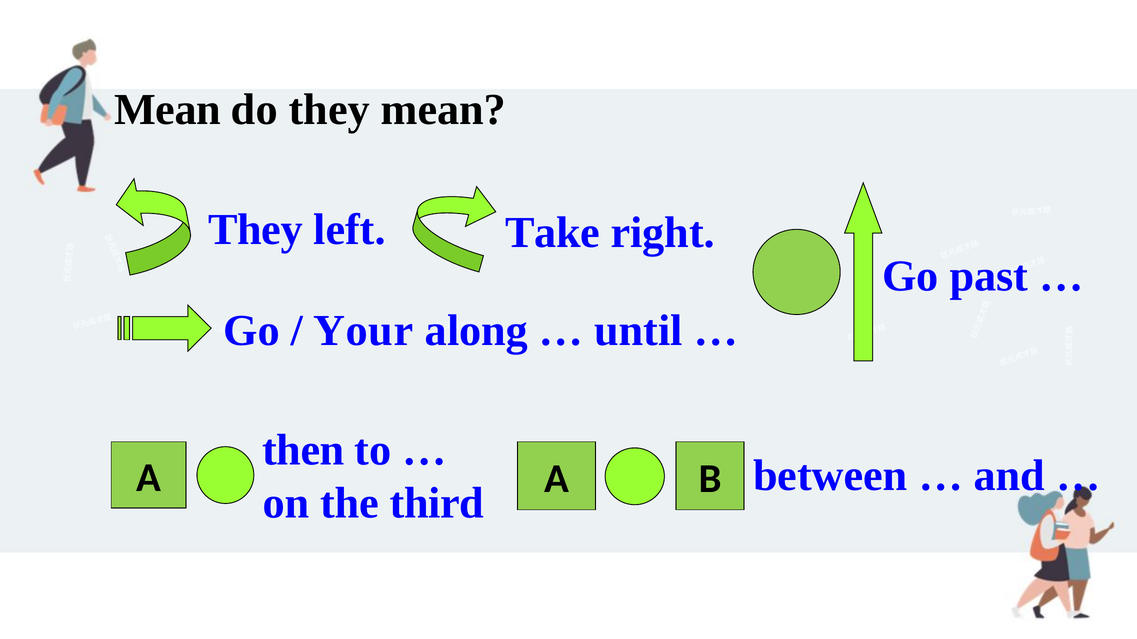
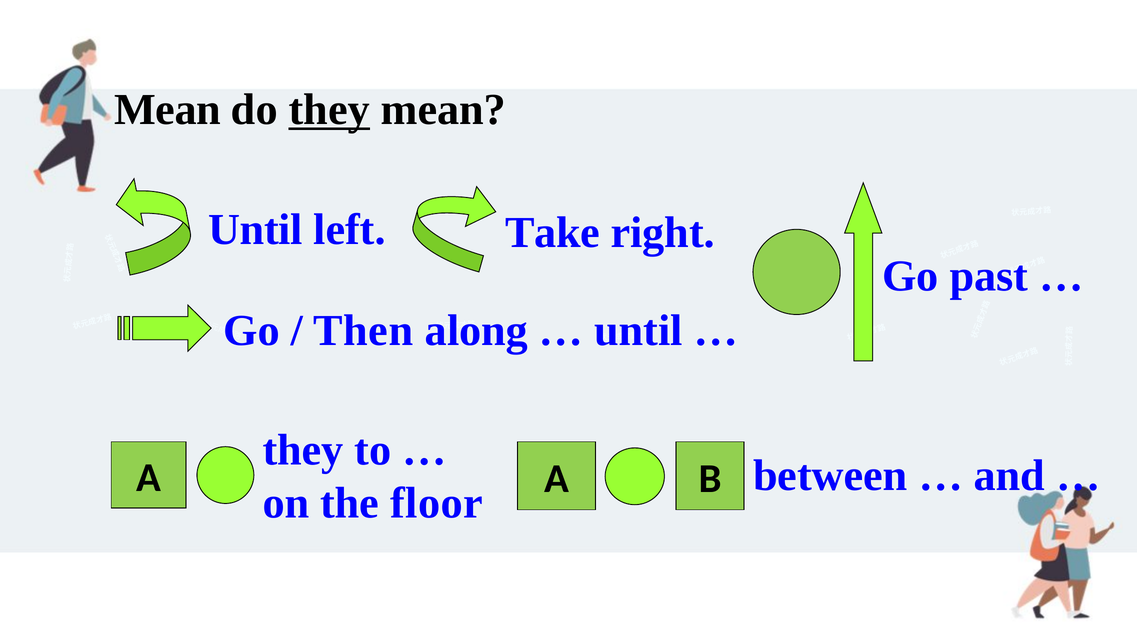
they at (329, 110) underline: none -> present
They at (255, 230): They -> Until
Your: Your -> Then
then at (303, 451): then -> they
third: third -> floor
